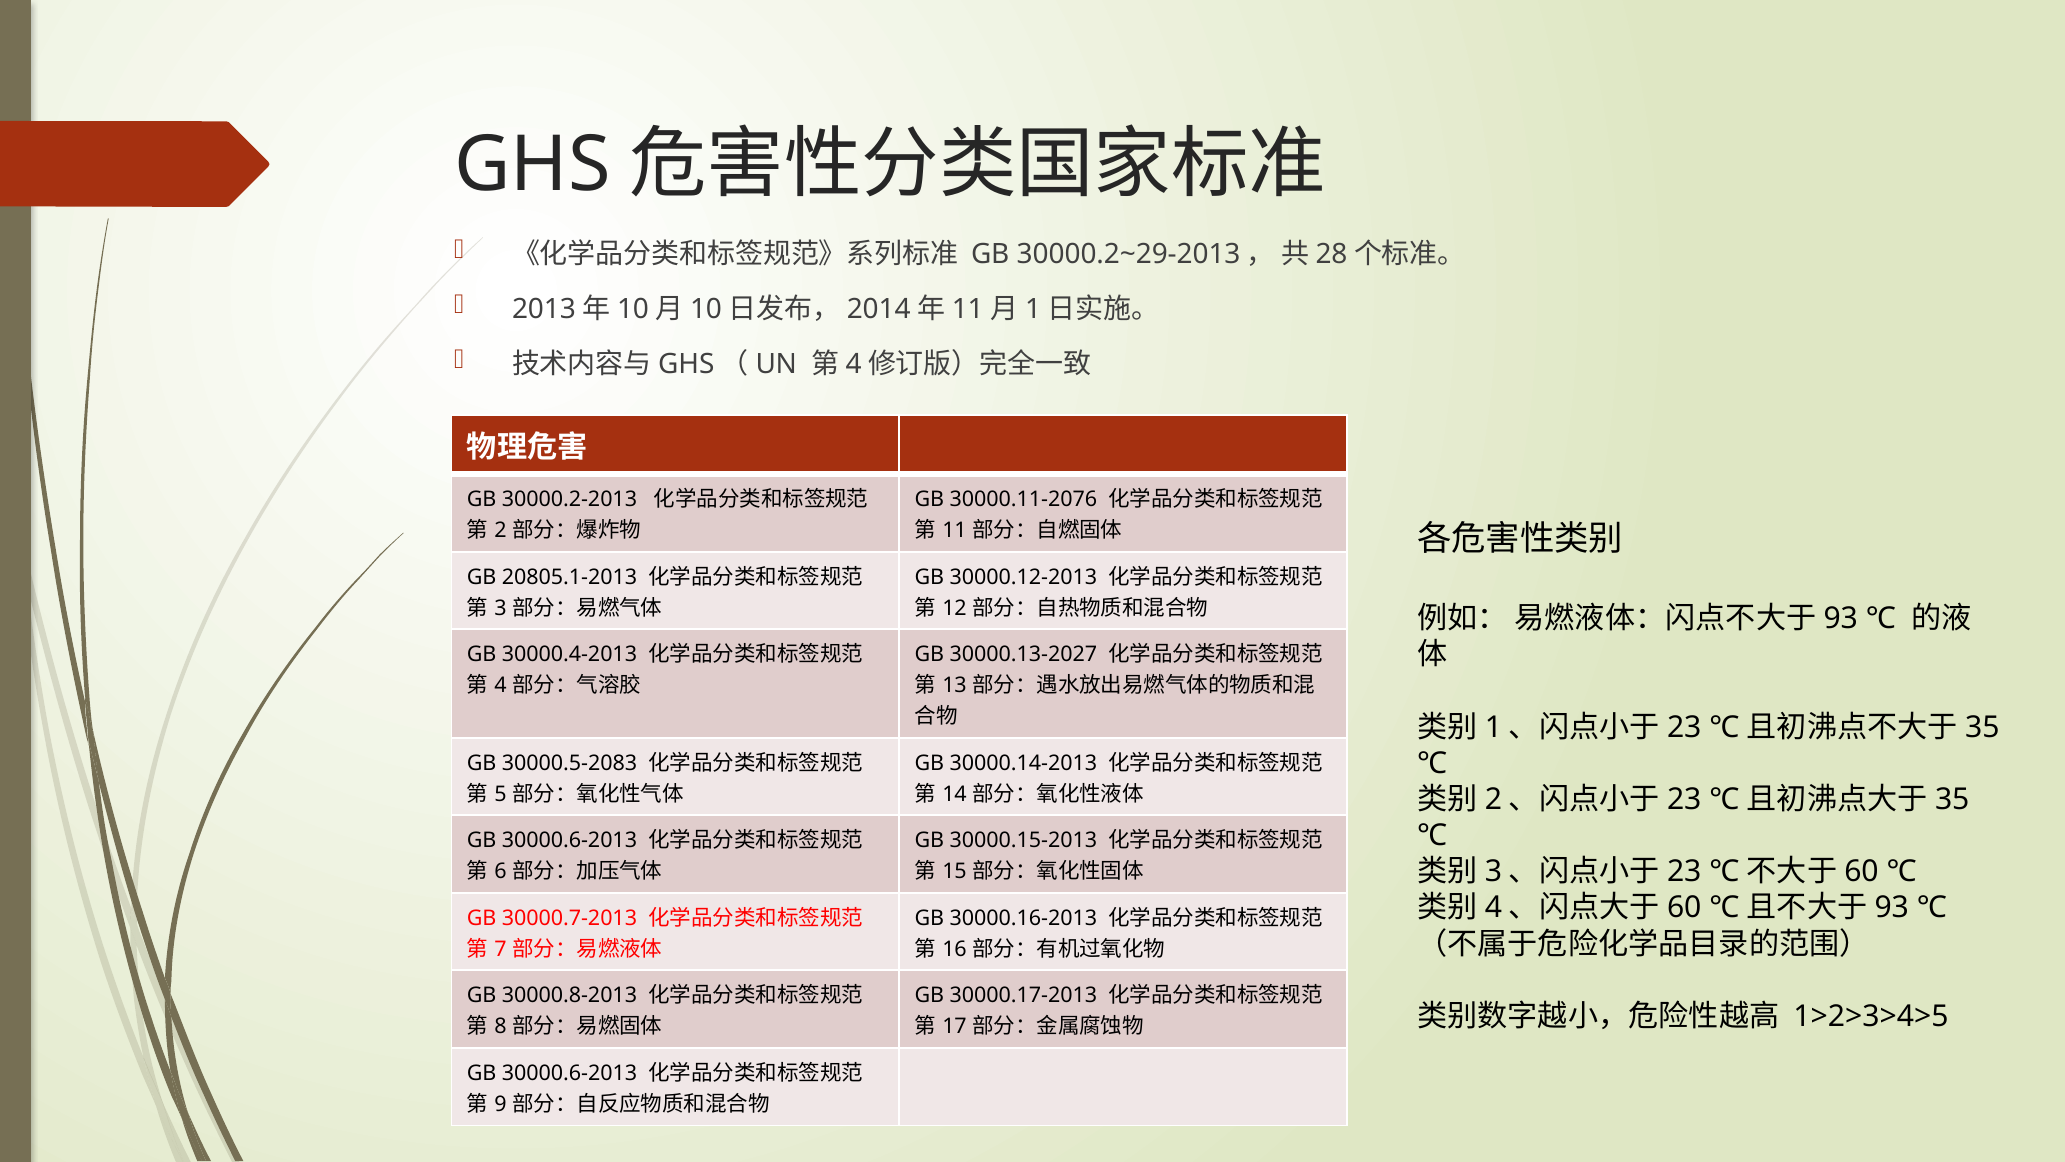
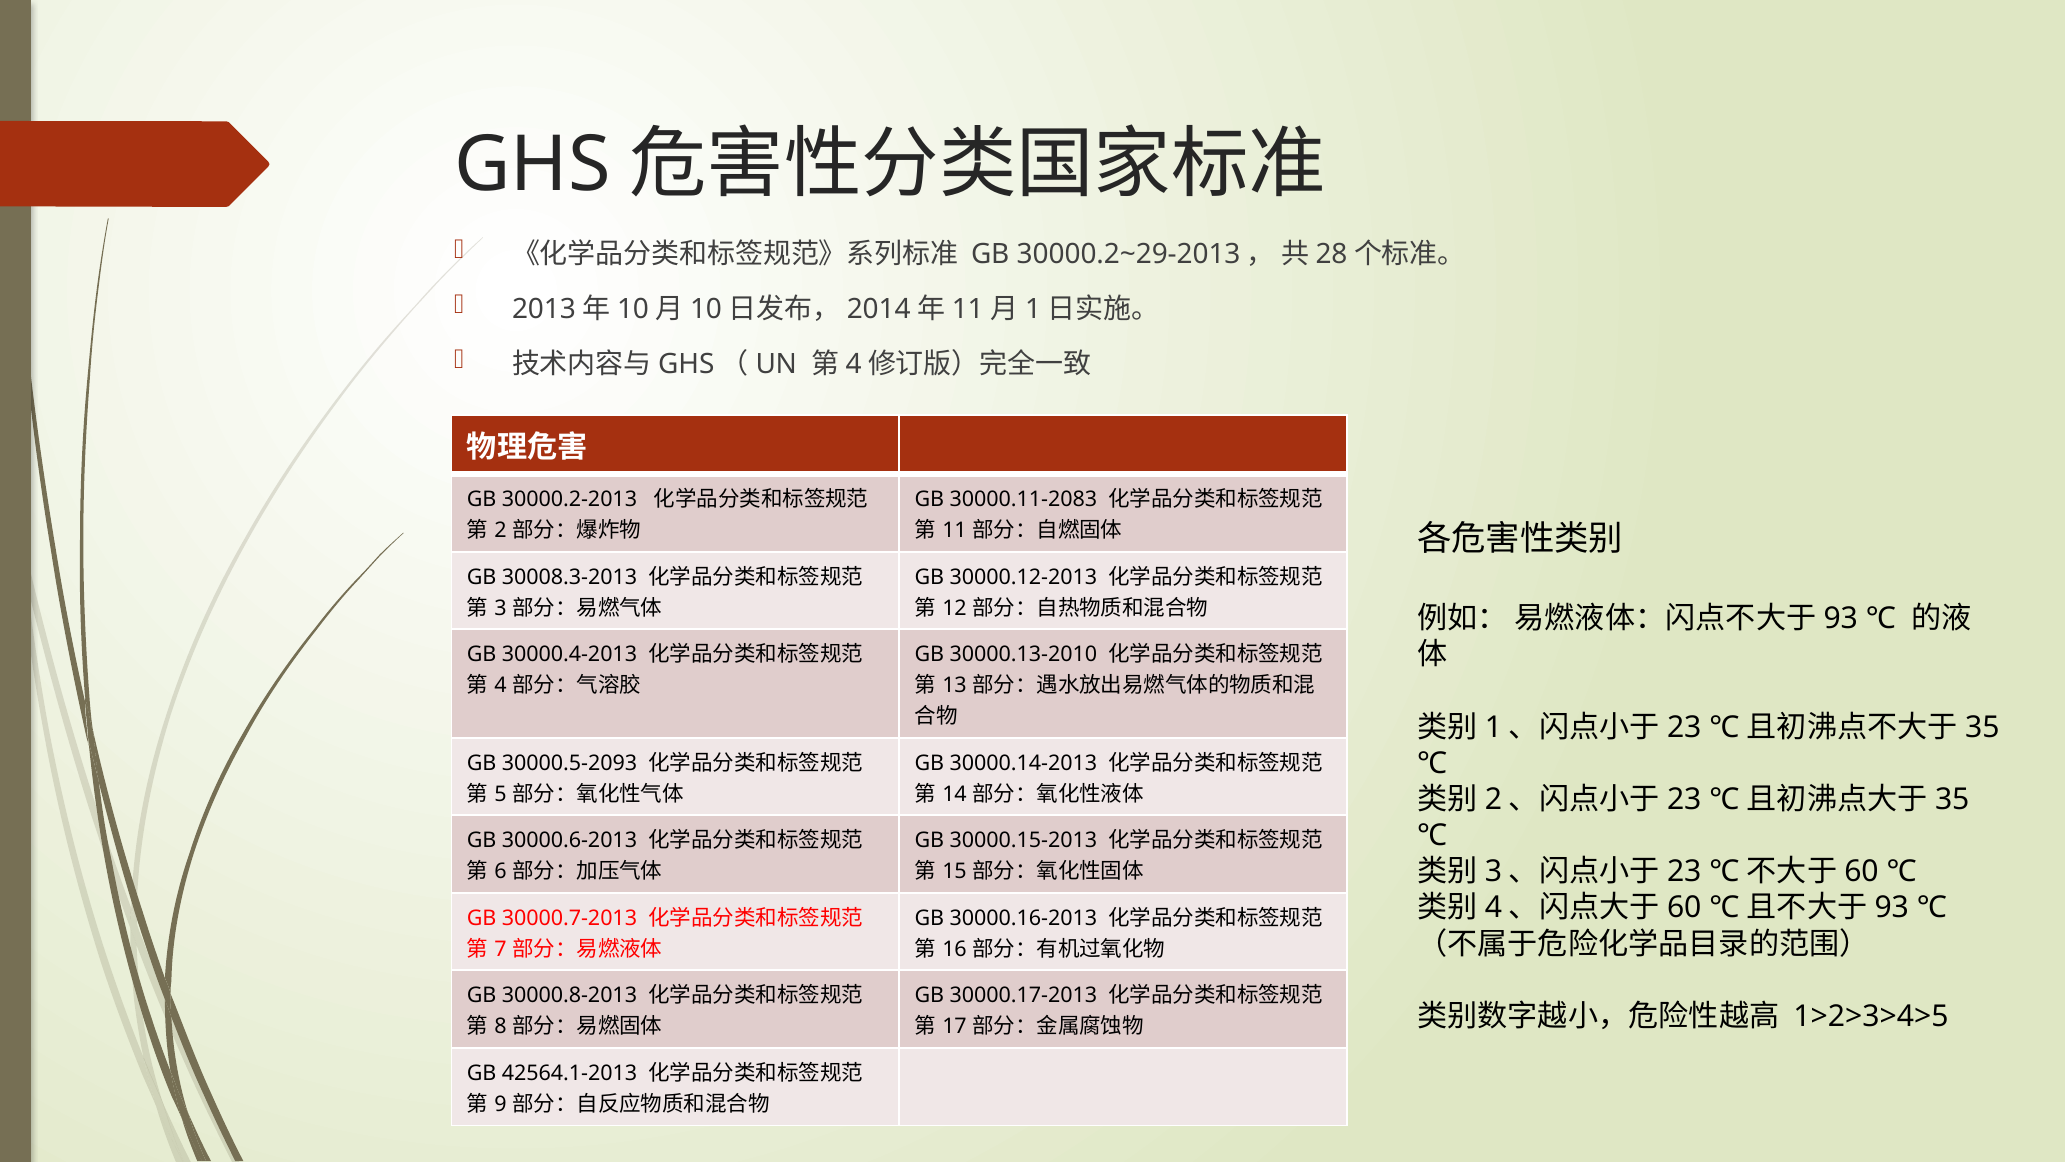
30000.11-2076: 30000.11-2076 -> 30000.11-2083
20805.1-2013: 20805.1-2013 -> 30008.3-2013
30000.13-2027: 30000.13-2027 -> 30000.13-2010
30000.5-2083: 30000.5-2083 -> 30000.5-2093
30000.6-2013 at (570, 1073): 30000.6-2013 -> 42564.1-2013
